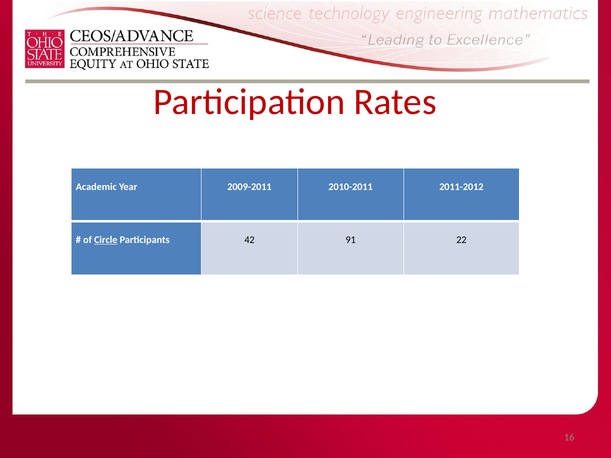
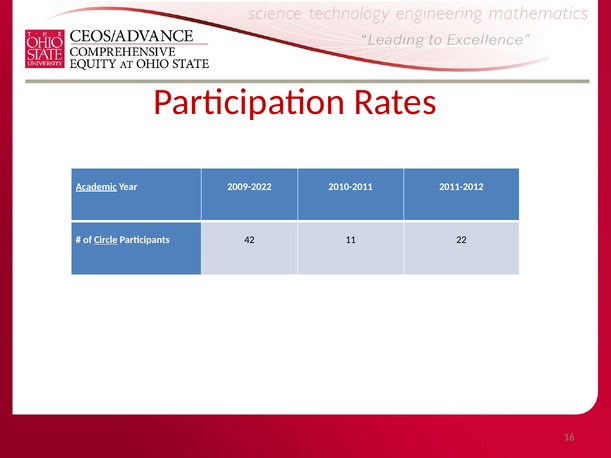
Academic underline: none -> present
2009-2011: 2009-2011 -> 2009-2022
91: 91 -> 11
